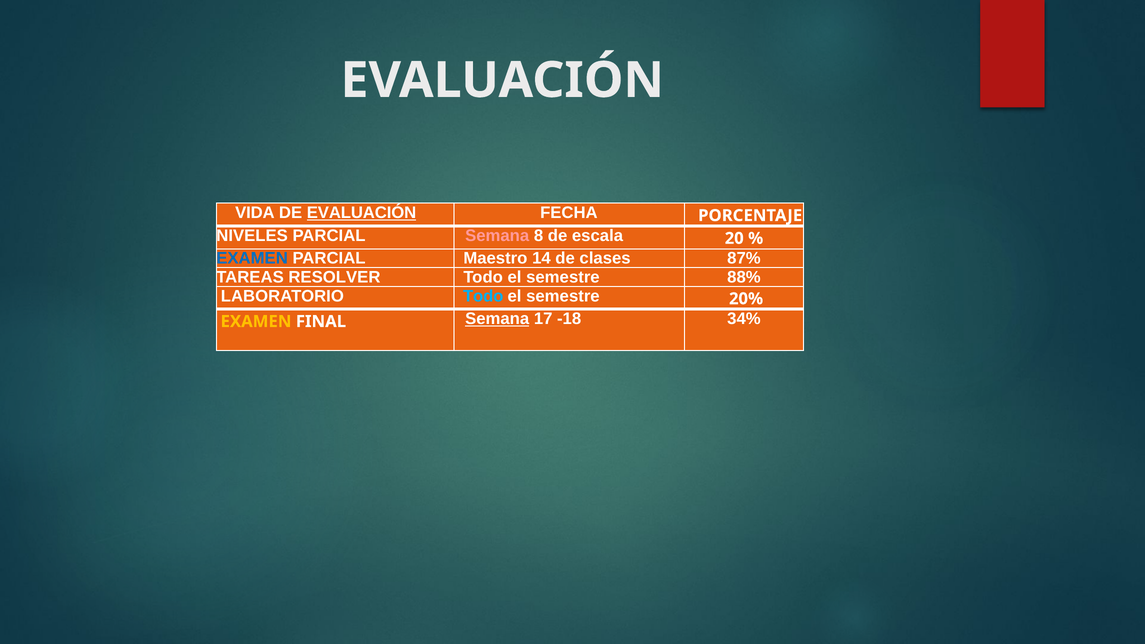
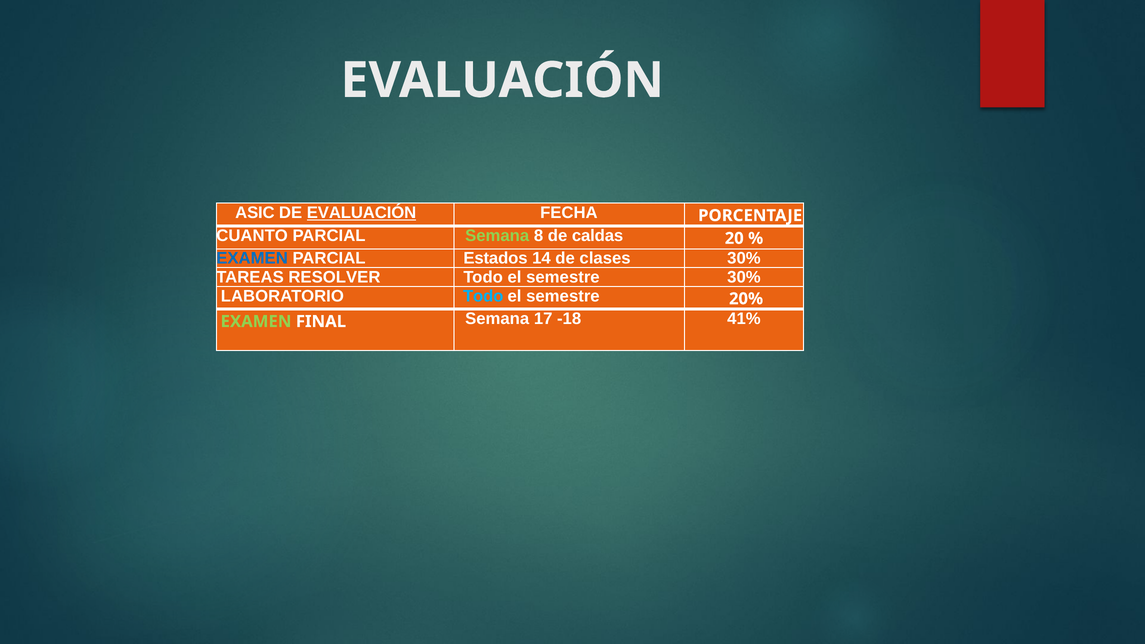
VIDA: VIDA -> ASIC
NIVELES: NIVELES -> CUANTO
Semana at (497, 236) colour: pink -> light green
escala: escala -> caldas
Maestro: Maestro -> Estados
clases 87%: 87% -> 30%
semestre 88%: 88% -> 30%
EXAMEN at (256, 322) colour: yellow -> light green
Semana at (497, 319) underline: present -> none
34%: 34% -> 41%
